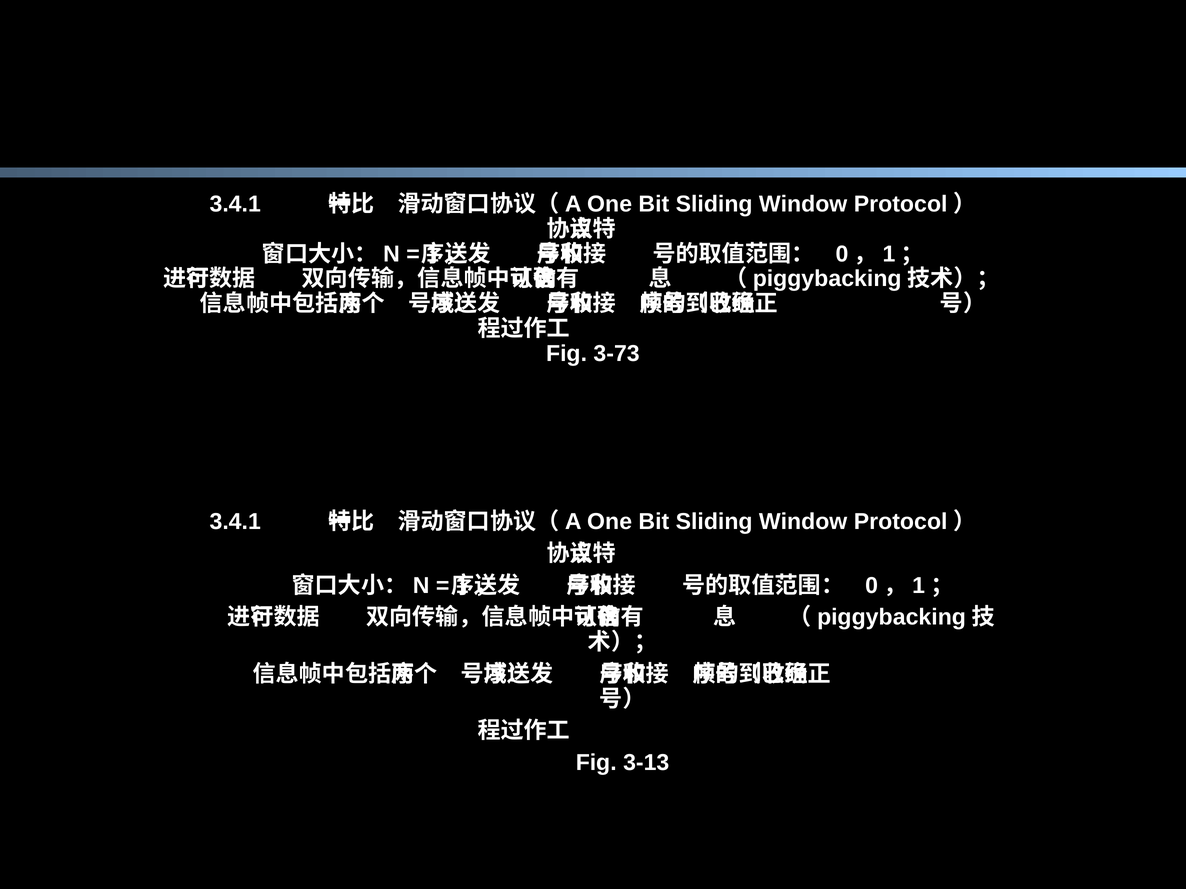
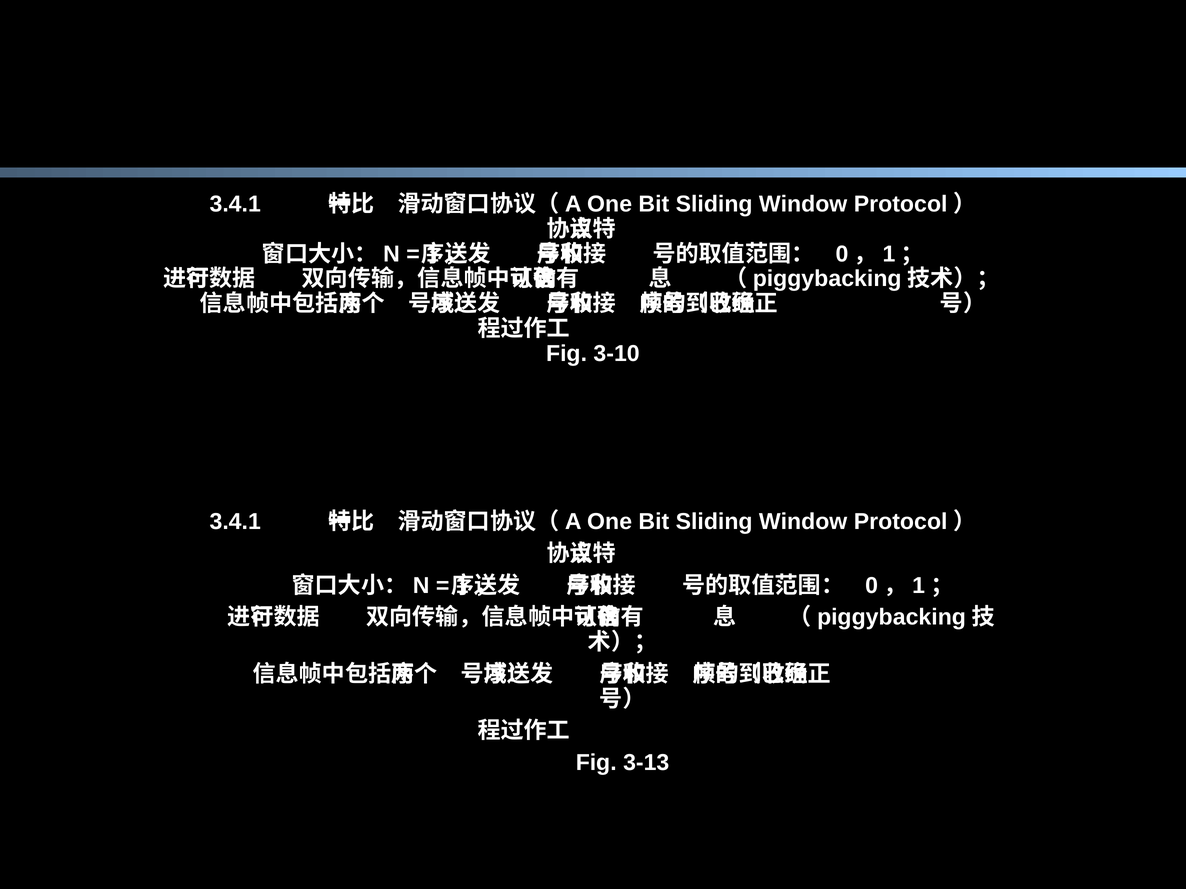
3-73: 3-73 -> 3-10
